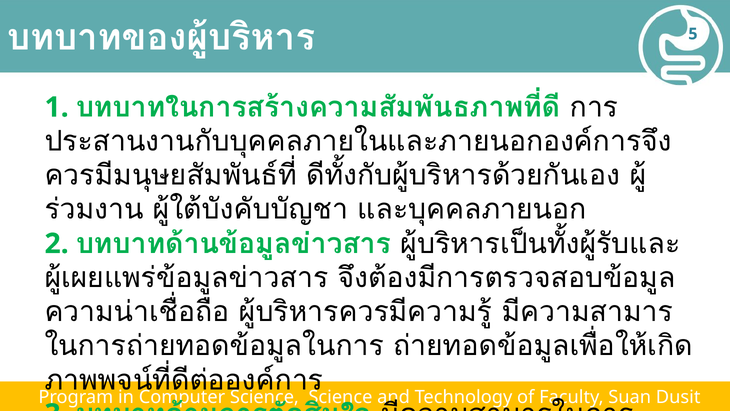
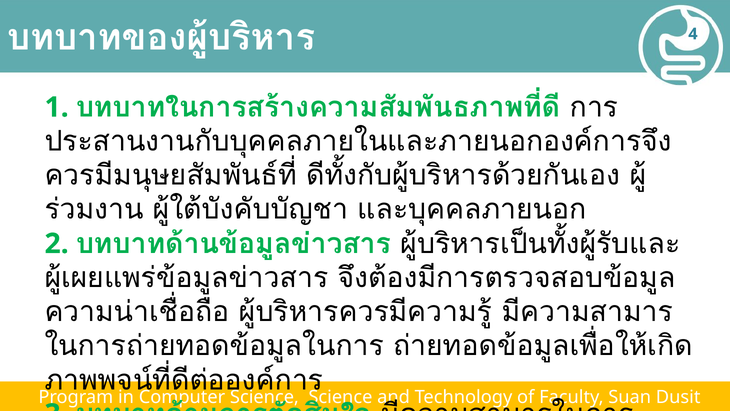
5: 5 -> 4
